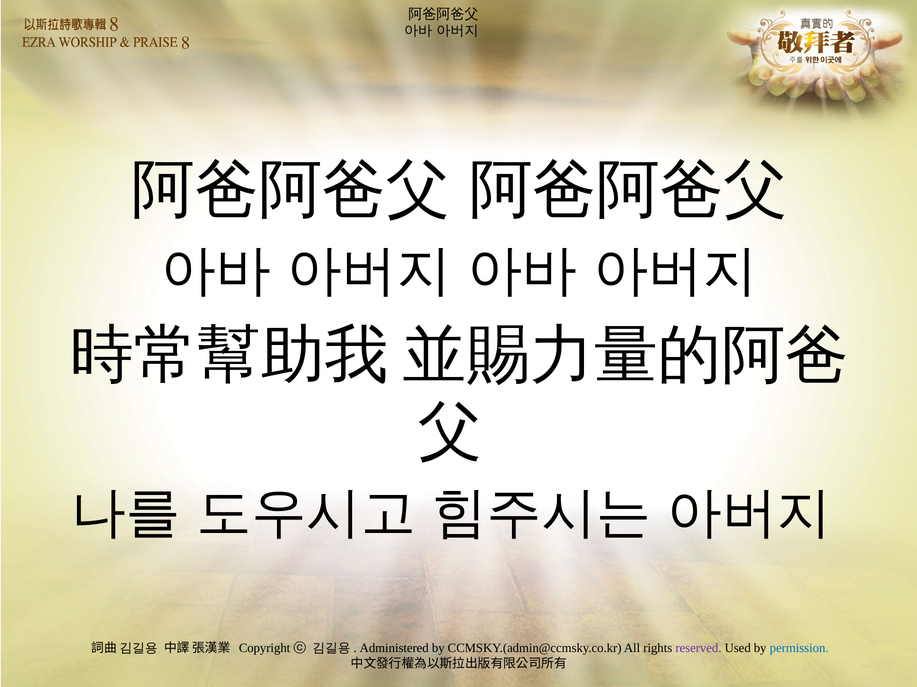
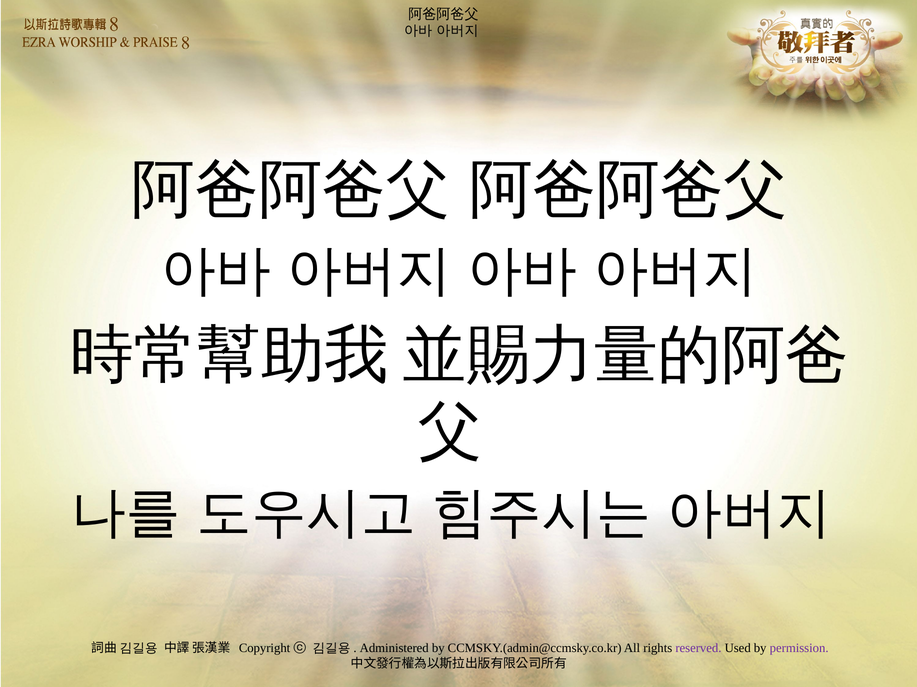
permission colour: blue -> purple
